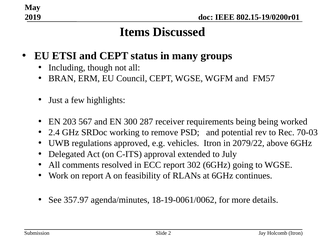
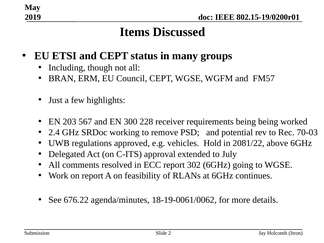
287: 287 -> 228
vehicles Itron: Itron -> Hold
2079/22: 2079/22 -> 2081/22
357.97: 357.97 -> 676.22
